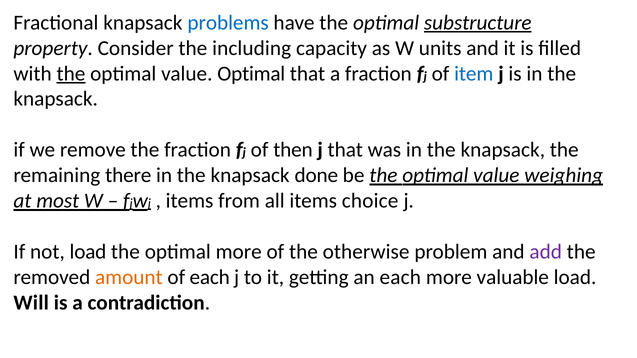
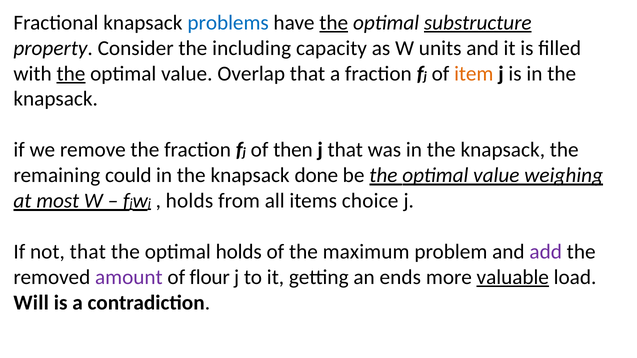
the at (334, 23) underline: none -> present
value Optimal: Optimal -> Overlap
item colour: blue -> orange
there: there -> could
items at (190, 201): items -> holds
not load: load -> that
optimal more: more -> holds
otherwise: otherwise -> maximum
amount colour: orange -> purple
of each: each -> flour
an each: each -> ends
valuable underline: none -> present
